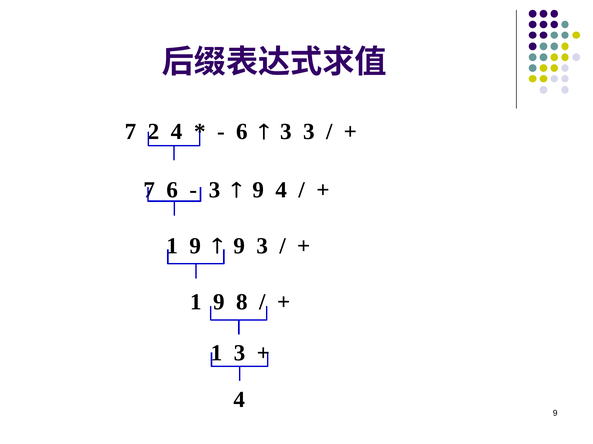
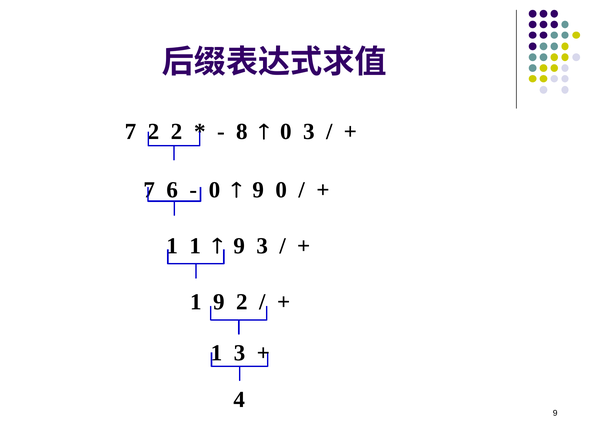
2 4: 4 -> 2
6 at (242, 132): 6 -> 8
3 at (286, 132): 3 -> 0
3 at (214, 190): 3 -> 0
9 4: 4 -> 0
9 at (195, 246): 9 -> 1
9 8: 8 -> 2
